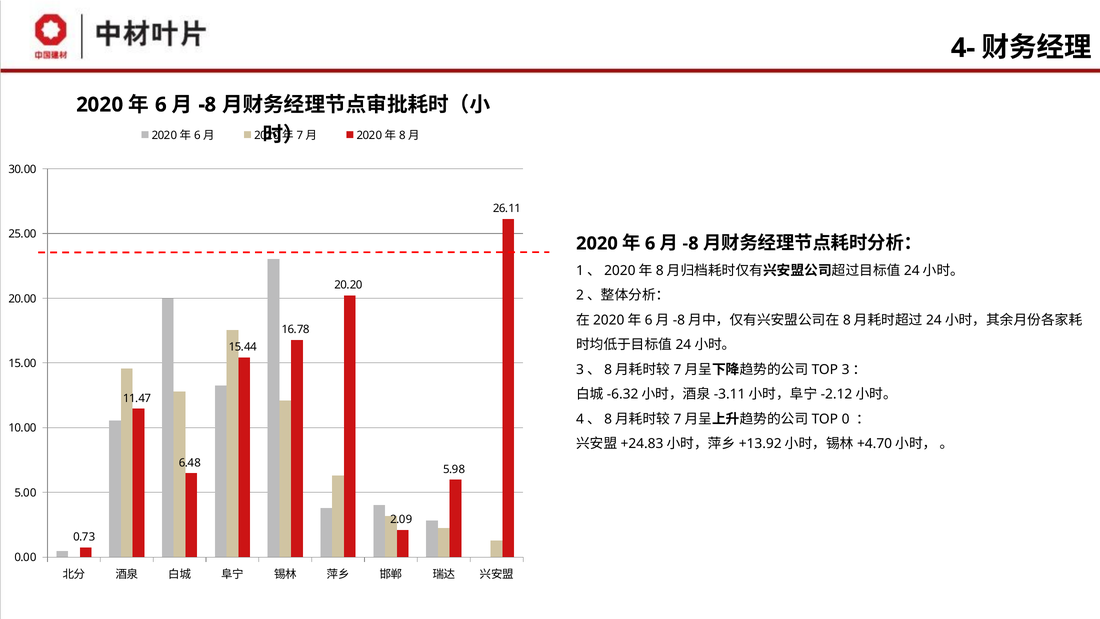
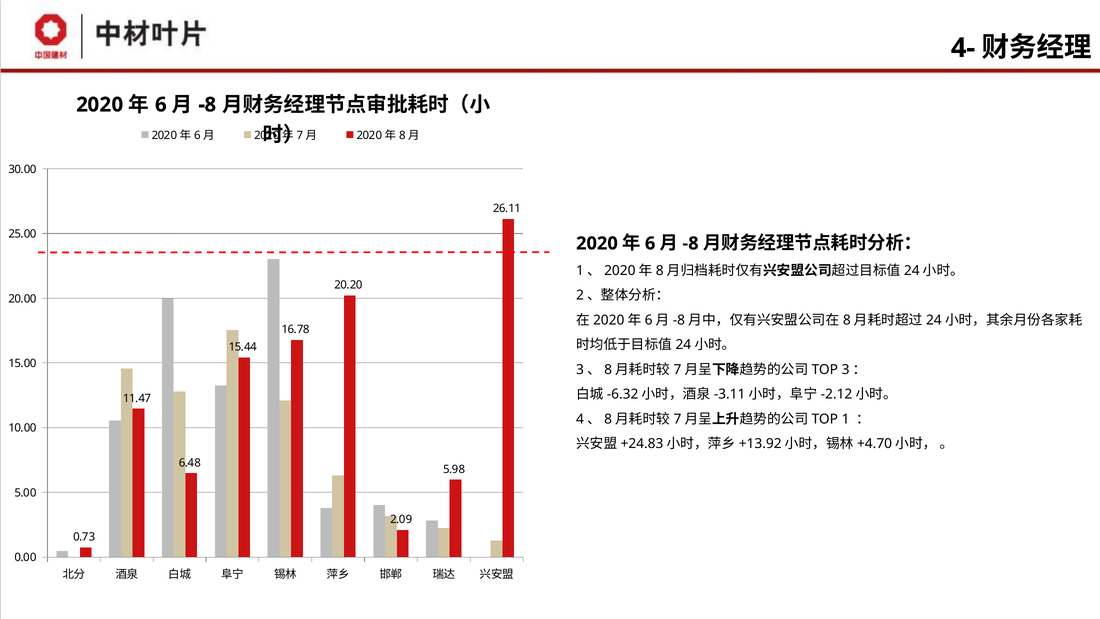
0: 0 -> 1
